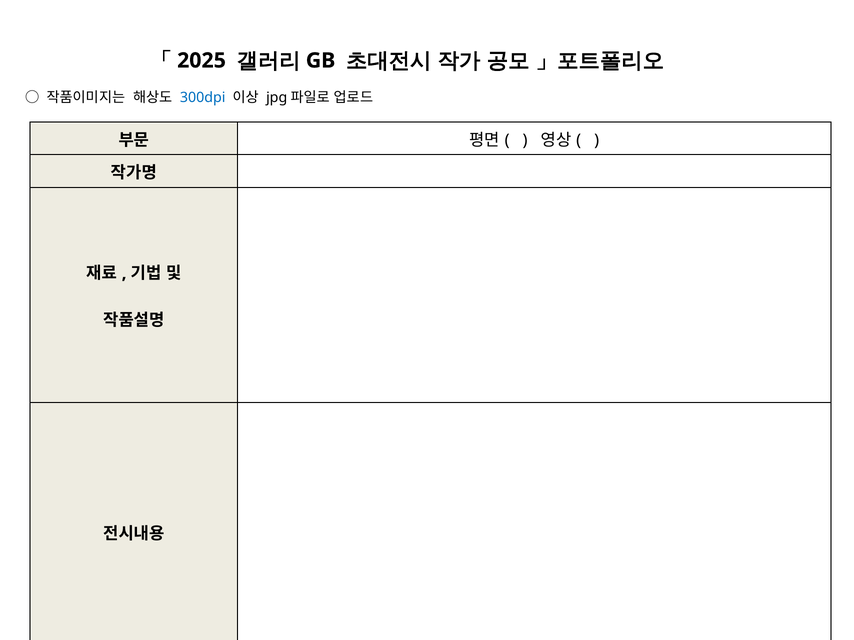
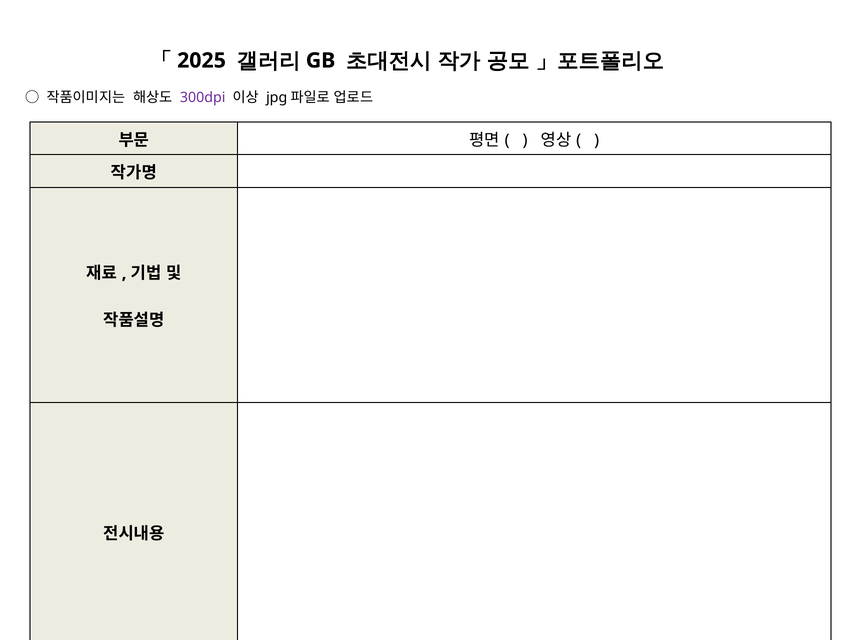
300dpi colour: blue -> purple
